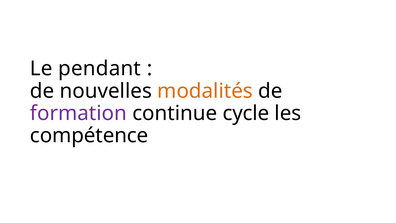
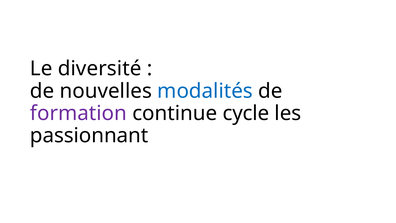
pendant: pendant -> diversité
modalités colour: orange -> blue
compétence: compétence -> passionnant
